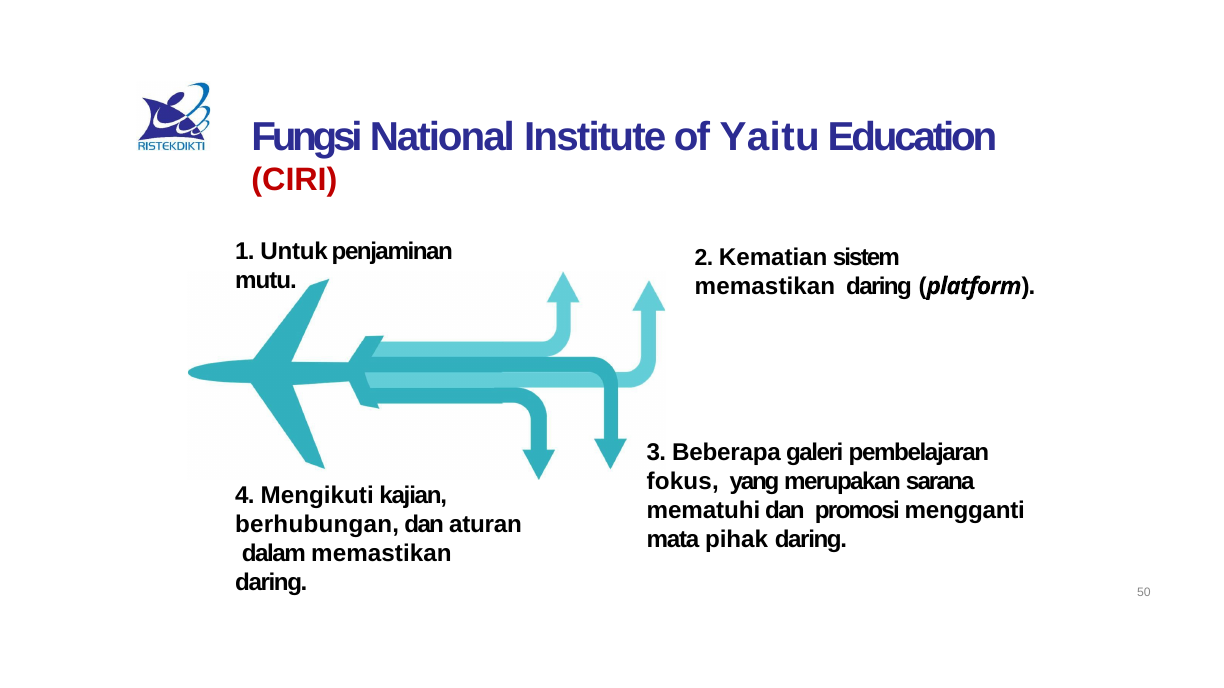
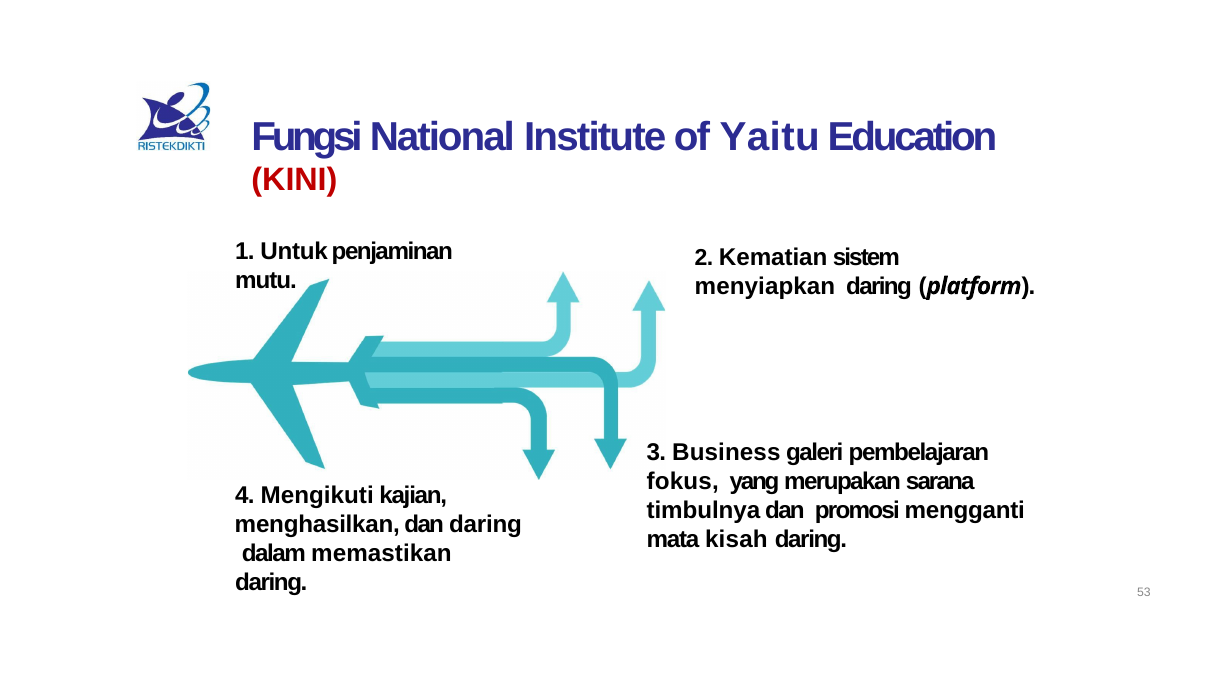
CIRI: CIRI -> KINI
memastikan at (765, 286): memastikan -> menyiapkan
Beberapa: Beberapa -> Business
mematuhi: mematuhi -> timbulnya
berhubungan: berhubungan -> menghasilkan
dan aturan: aturan -> daring
pihak: pihak -> kisah
50: 50 -> 53
